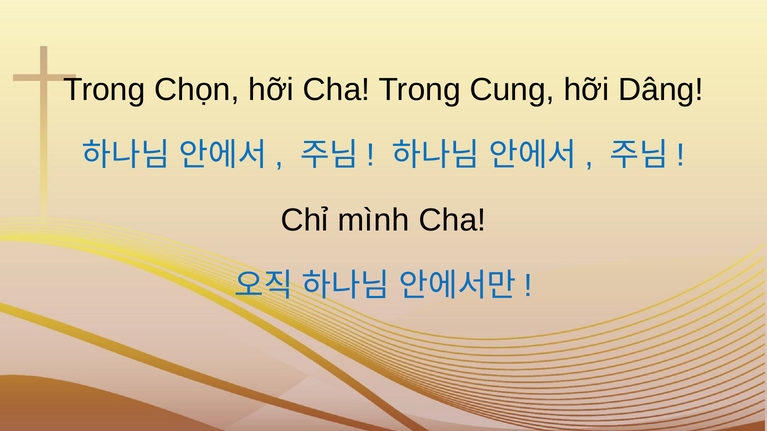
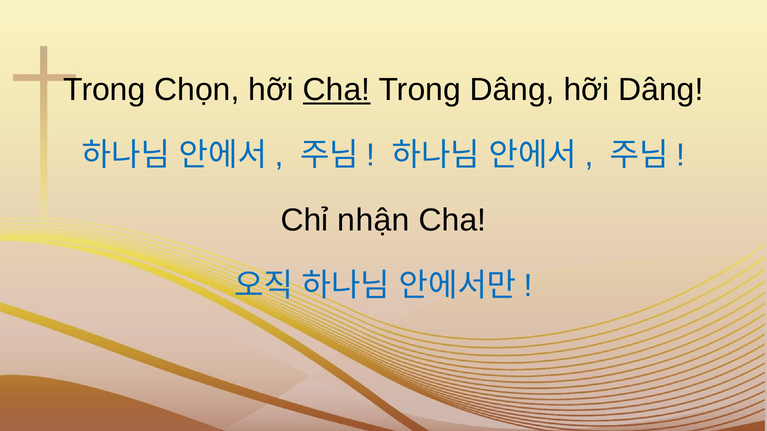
Cha at (337, 90) underline: none -> present
Trong Cung: Cung -> Dâng
mình: mình -> nhận
